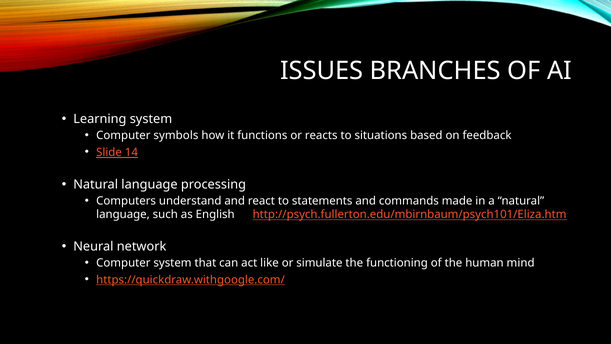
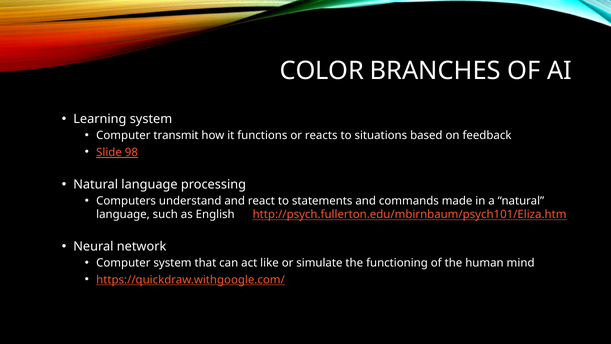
ISSUES: ISSUES -> COLOR
symbols: symbols -> transmit
14: 14 -> 98
